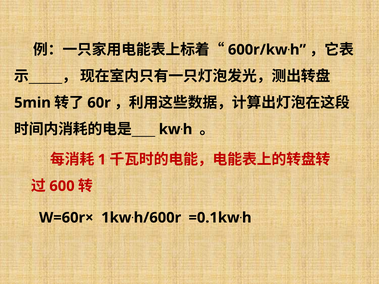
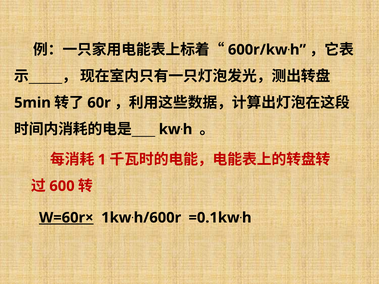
W=60r× underline: none -> present
